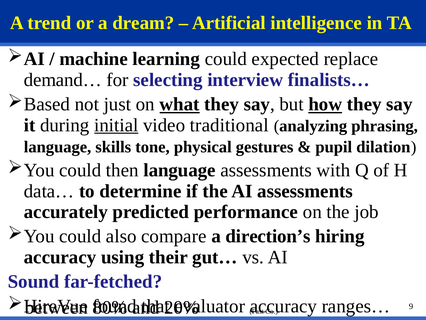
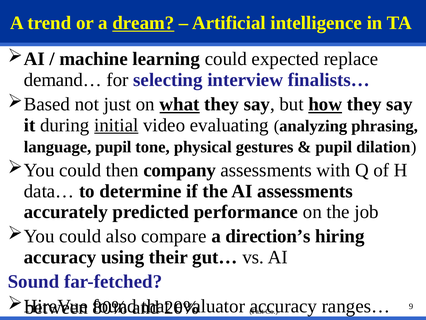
dream underline: none -> present
traditional: traditional -> evaluating
language skills: skills -> pupil
then language: language -> company
